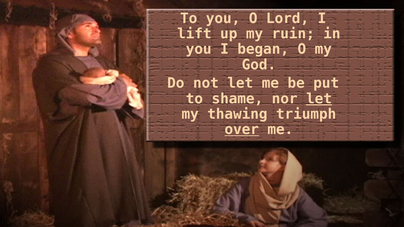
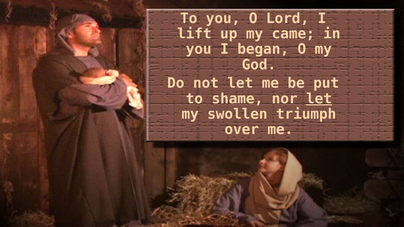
ruin: ruin -> came
thawing: thawing -> swollen
over underline: present -> none
